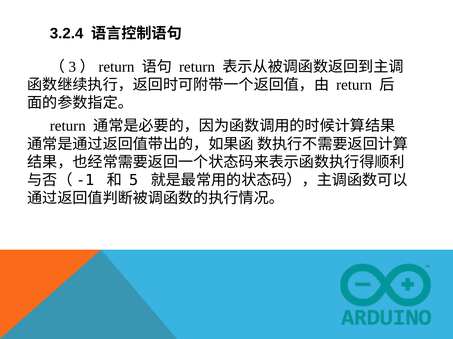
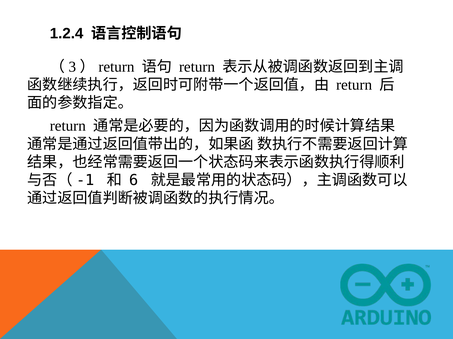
3.2.4: 3.2.4 -> 1.2.4
5: 5 -> 6
